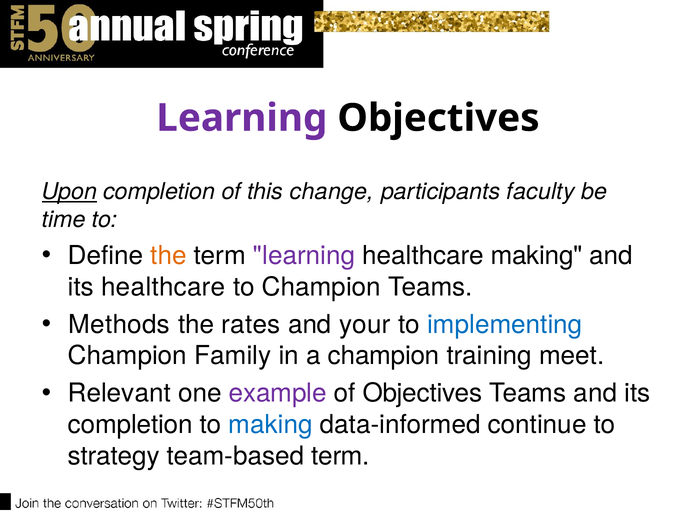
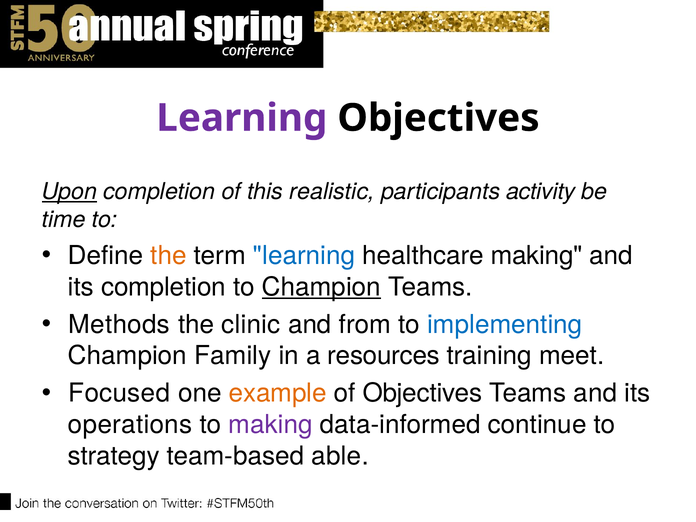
change: change -> realistic
faculty: faculty -> activity
learning at (304, 256) colour: purple -> blue
its healthcare: healthcare -> completion
Champion at (321, 287) underline: none -> present
rates: rates -> clinic
your: your -> from
a champion: champion -> resources
Relevant: Relevant -> Focused
example colour: purple -> orange
completion at (130, 425): completion -> operations
making at (271, 425) colour: blue -> purple
team-based term: term -> able
